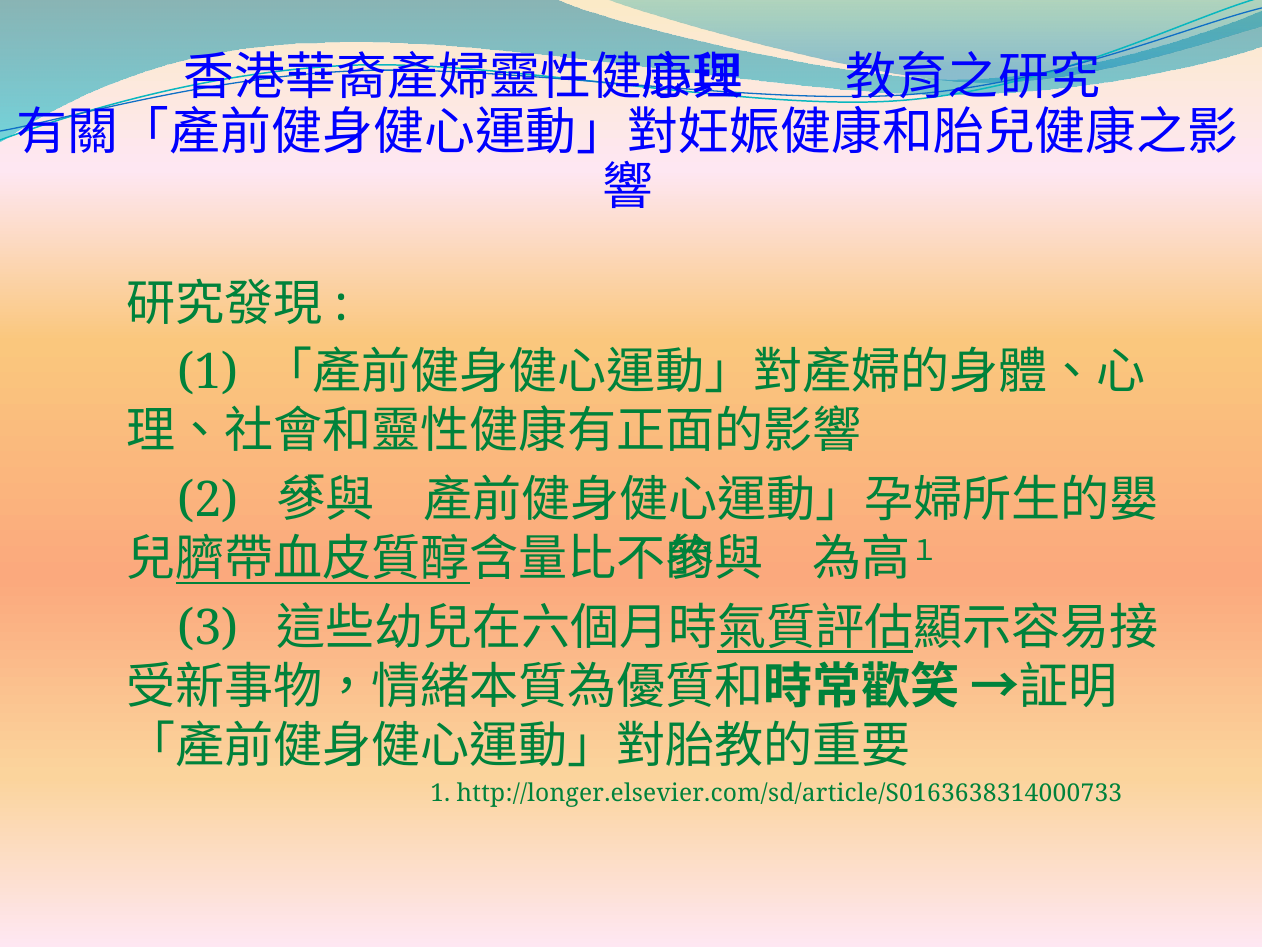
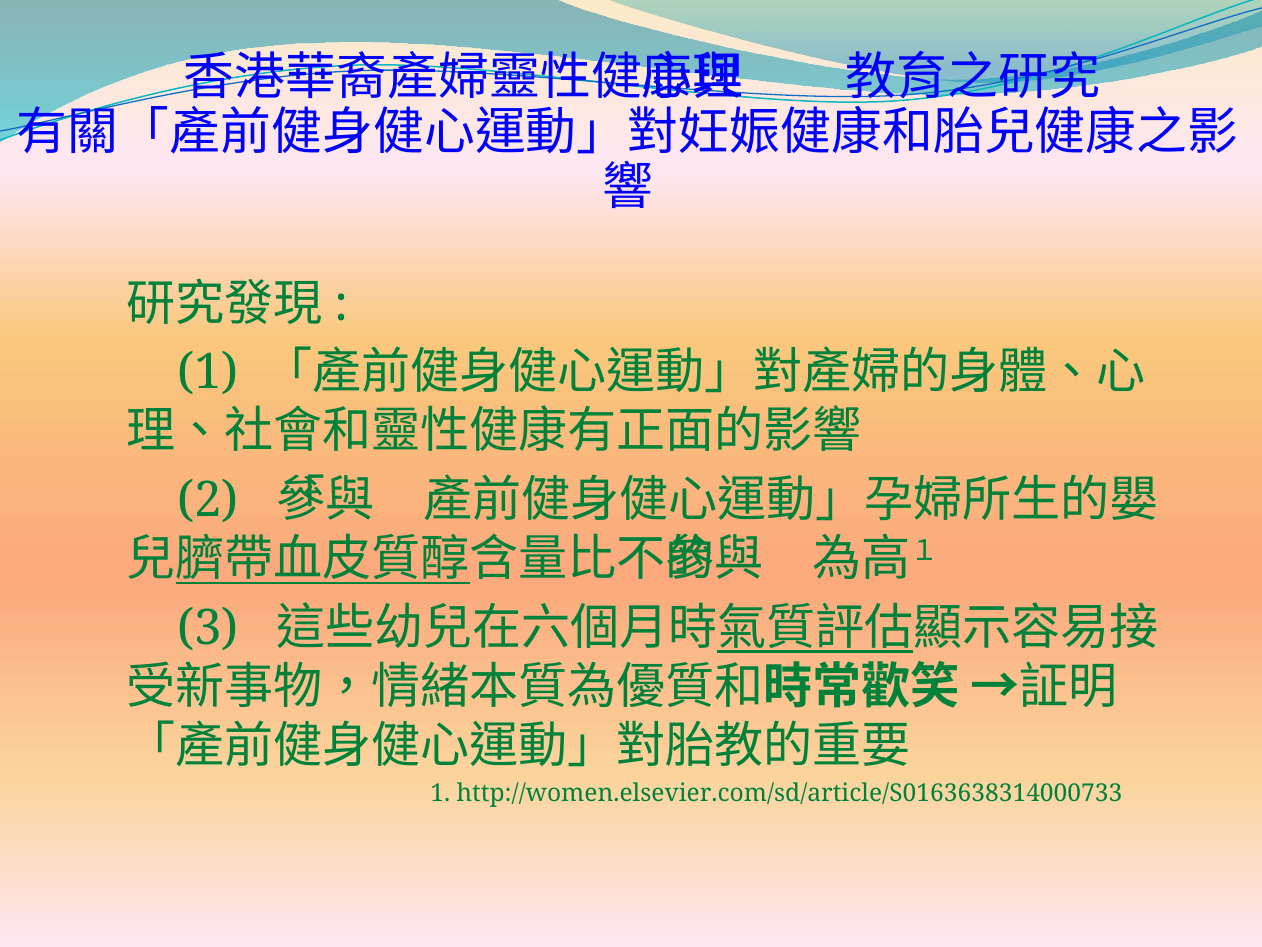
http://longer.elsevier.com/sd/article/S0163638314000733: http://longer.elsevier.com/sd/article/S0163638314000733 -> http://women.elsevier.com/sd/article/S0163638314000733
